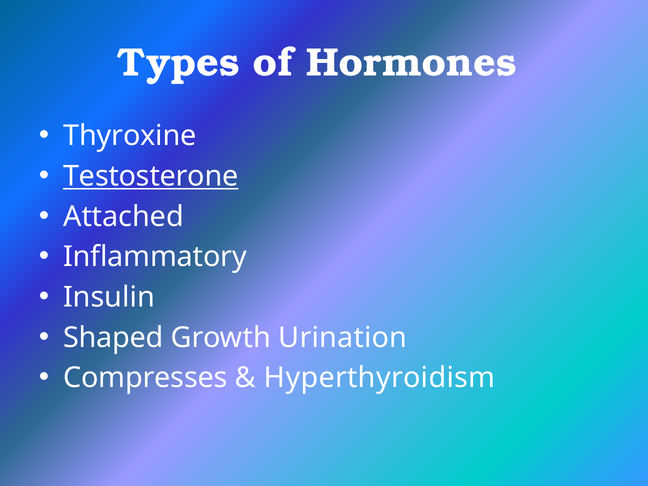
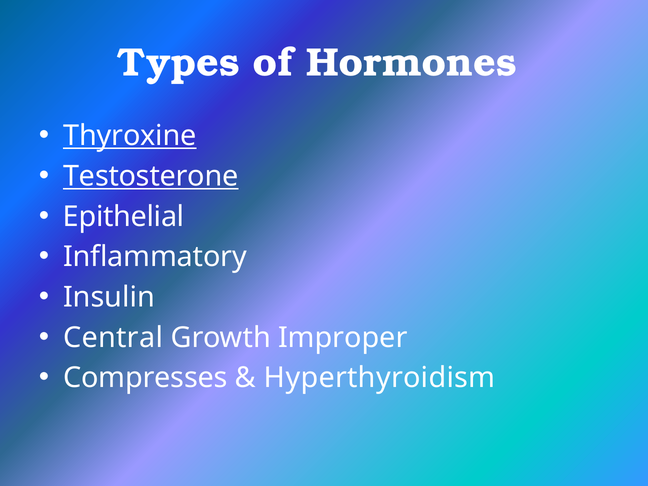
Thyroxine underline: none -> present
Attached: Attached -> Epithelial
Shaped: Shaped -> Central
Urination: Urination -> Improper
